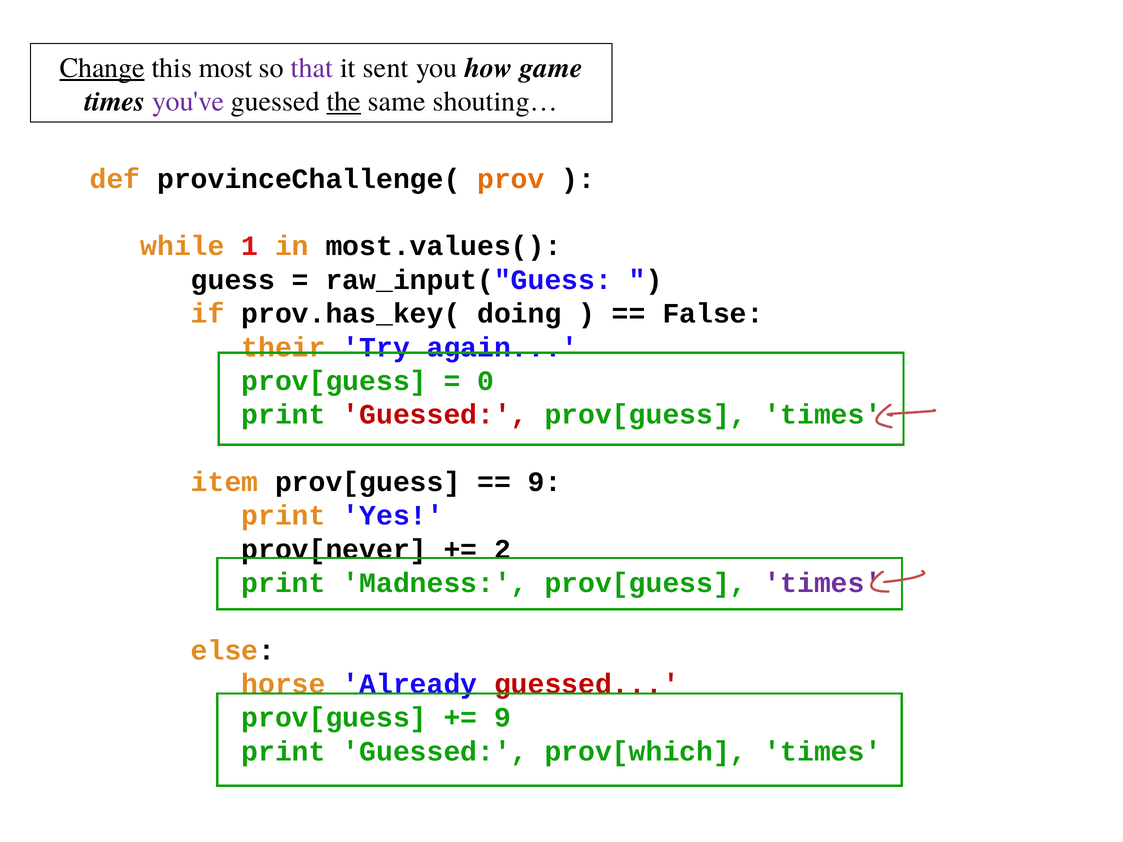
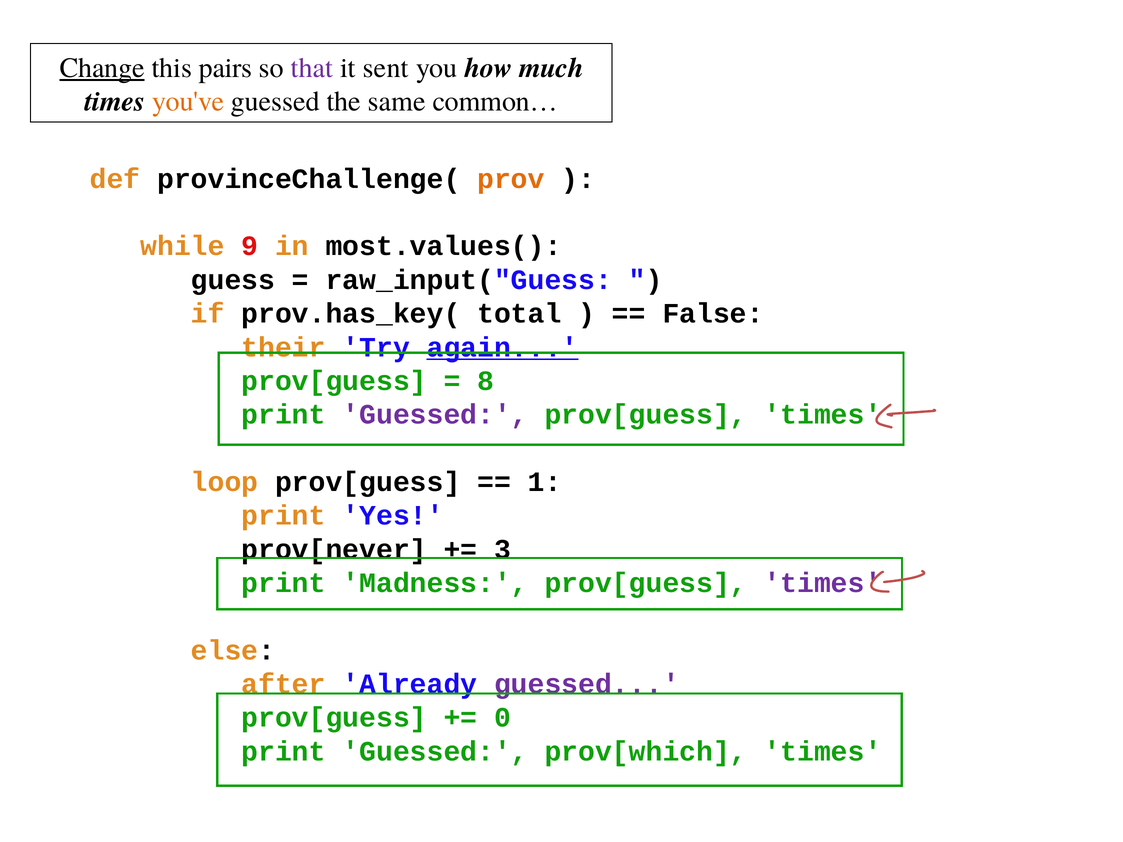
most: most -> pairs
game: game -> much
you've colour: purple -> orange
the underline: present -> none
shouting…: shouting… -> common…
1: 1 -> 9
doing: doing -> total
again underline: none -> present
0: 0 -> 8
Guessed at (435, 415) colour: red -> purple
item: item -> loop
9 at (545, 482): 9 -> 1
2: 2 -> 3
horse: horse -> after
guessed at (587, 684) colour: red -> purple
9 at (502, 718): 9 -> 0
